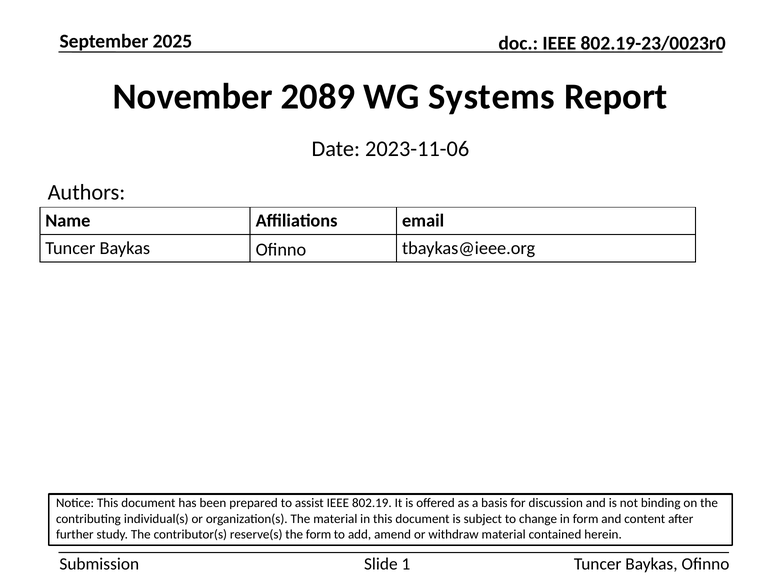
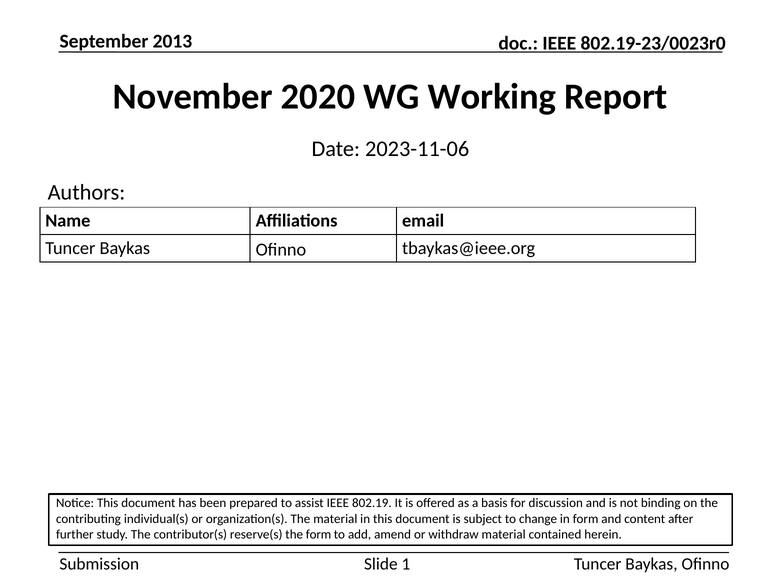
2025: 2025 -> 2013
2089: 2089 -> 2020
Systems: Systems -> Working
